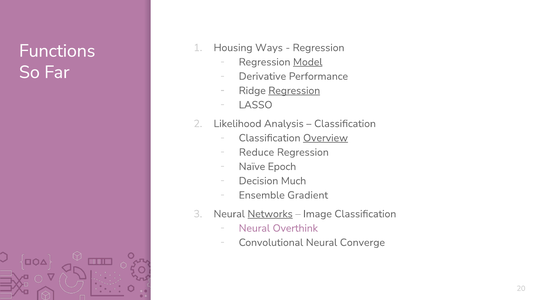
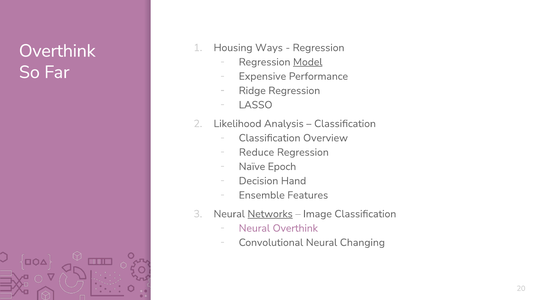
Functions at (57, 51): Functions -> Overthink
Derivative: Derivative -> Expensive
Regression at (294, 91) underline: present -> none
Overview underline: present -> none
Much: Much -> Hand
Gradient: Gradient -> Features
Converge: Converge -> Changing
